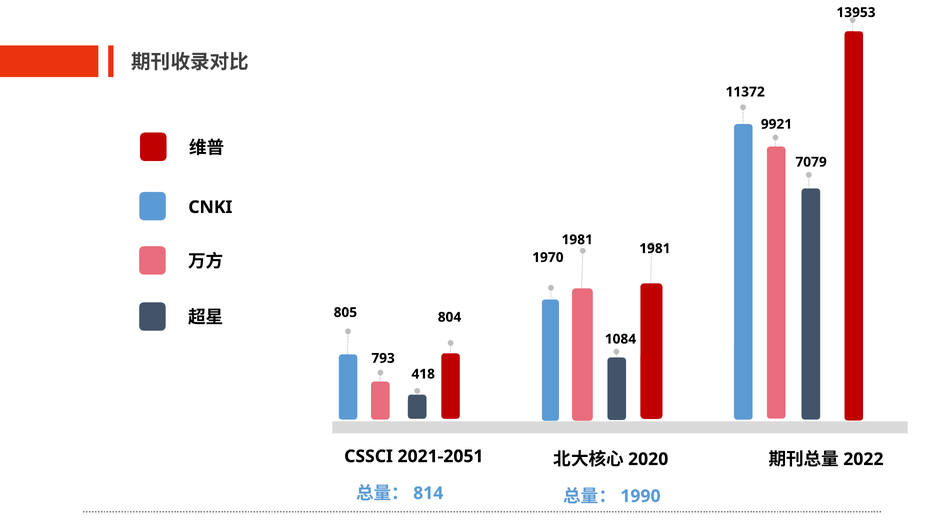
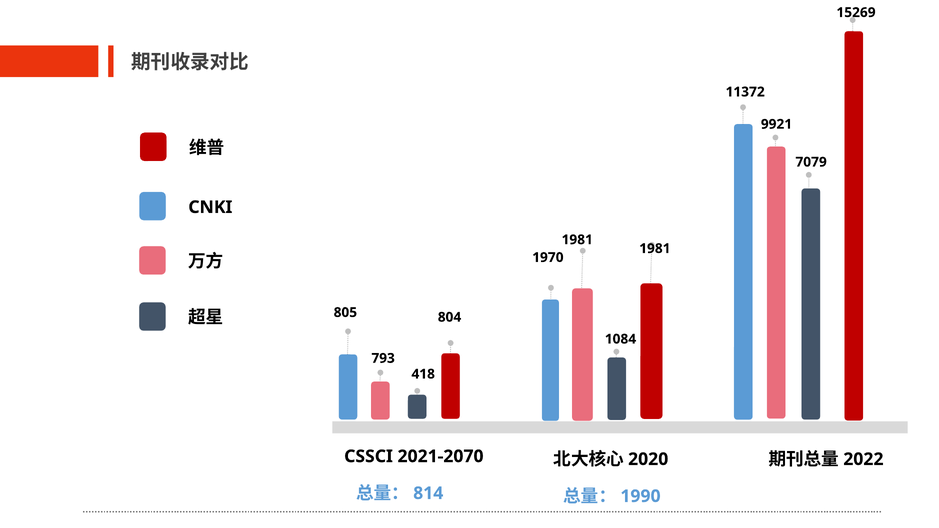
13953: 13953 -> 15269
2021-2051: 2021-2051 -> 2021-2070
